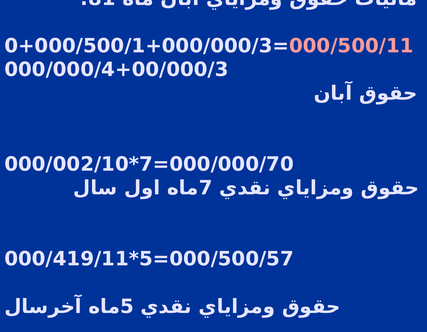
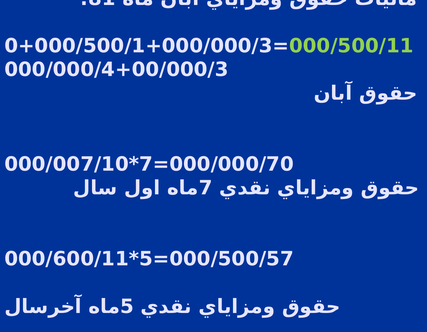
000/500/11 colour: pink -> light green
000/002/10: 000/002/10 -> 000/007/10
000/419/11: 000/419/11 -> 000/600/11
